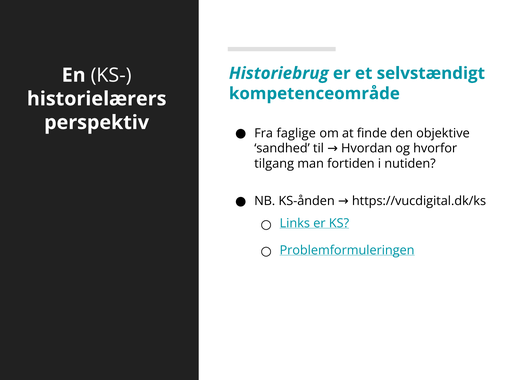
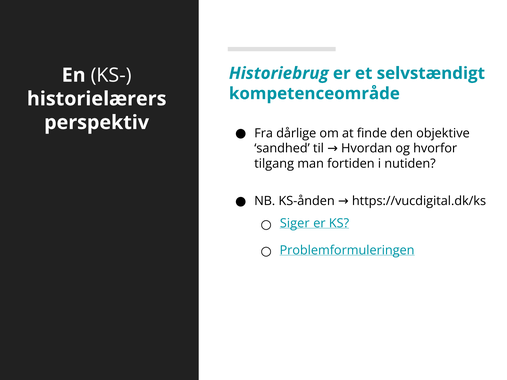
faglige: faglige -> dårlige
Links: Links -> Siger
